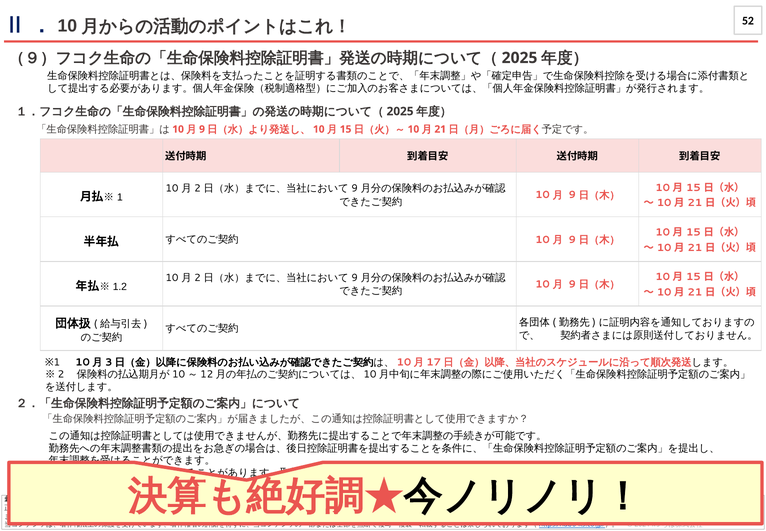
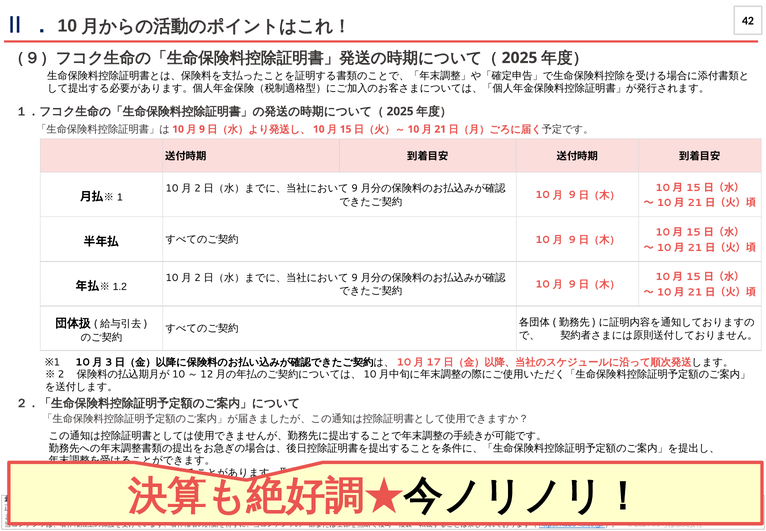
52: 52 -> 42
